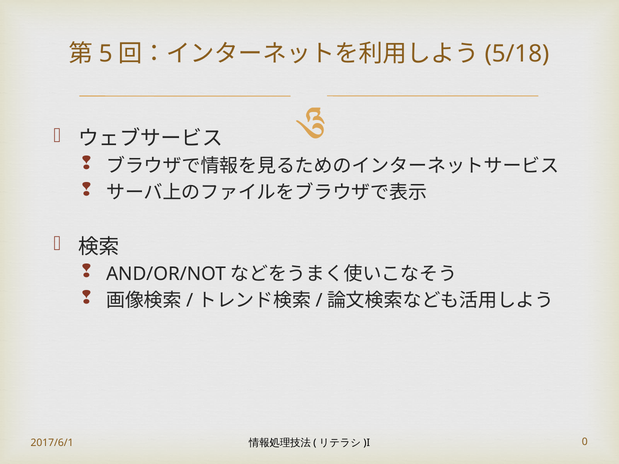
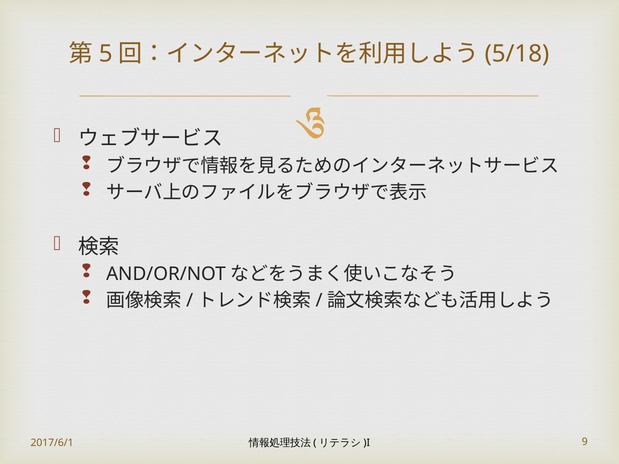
0: 0 -> 9
